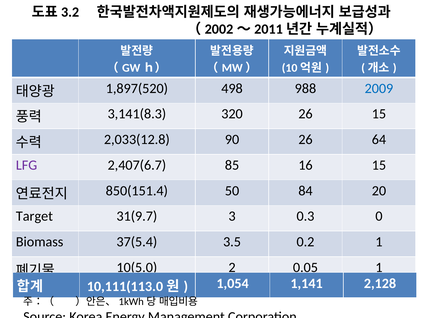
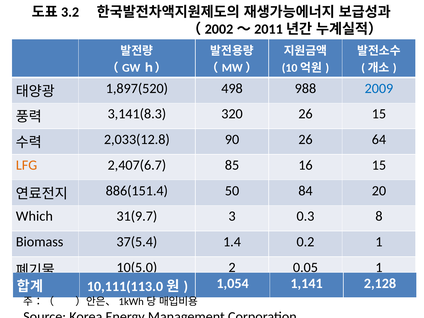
LFG colour: purple -> orange
850(151.4: 850(151.4 -> 886(151.4
Target: Target -> Which
0: 0 -> 8
3.5: 3.5 -> 1.4
